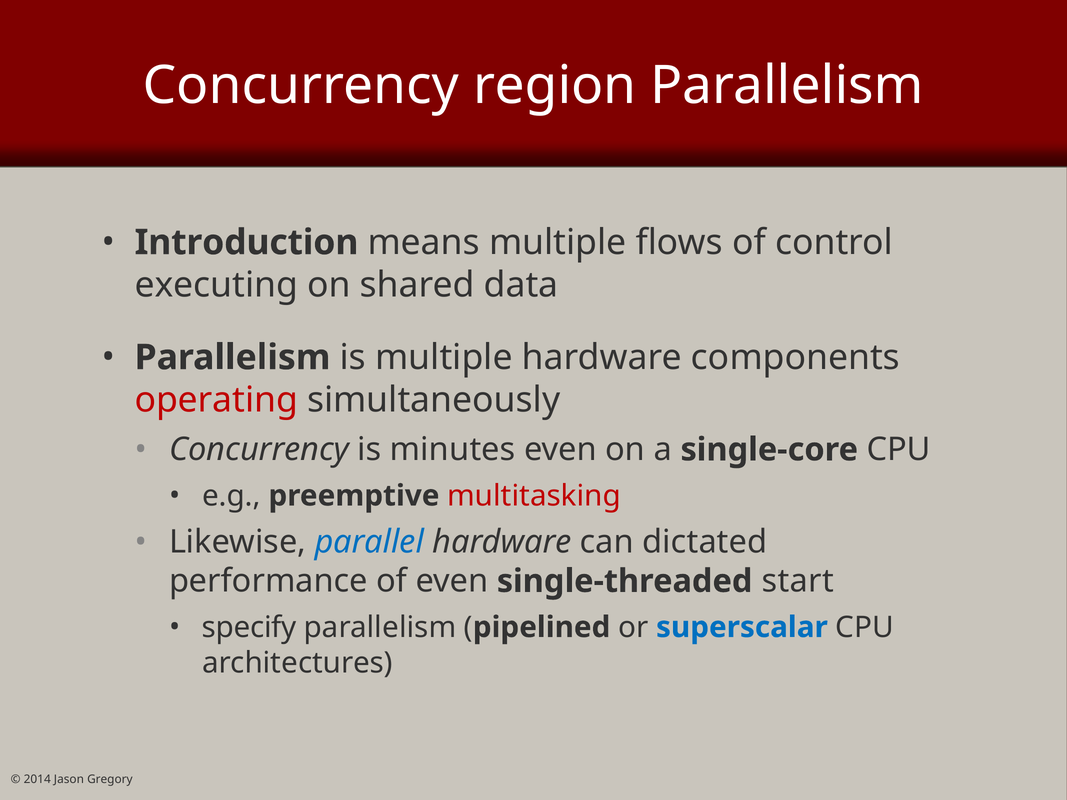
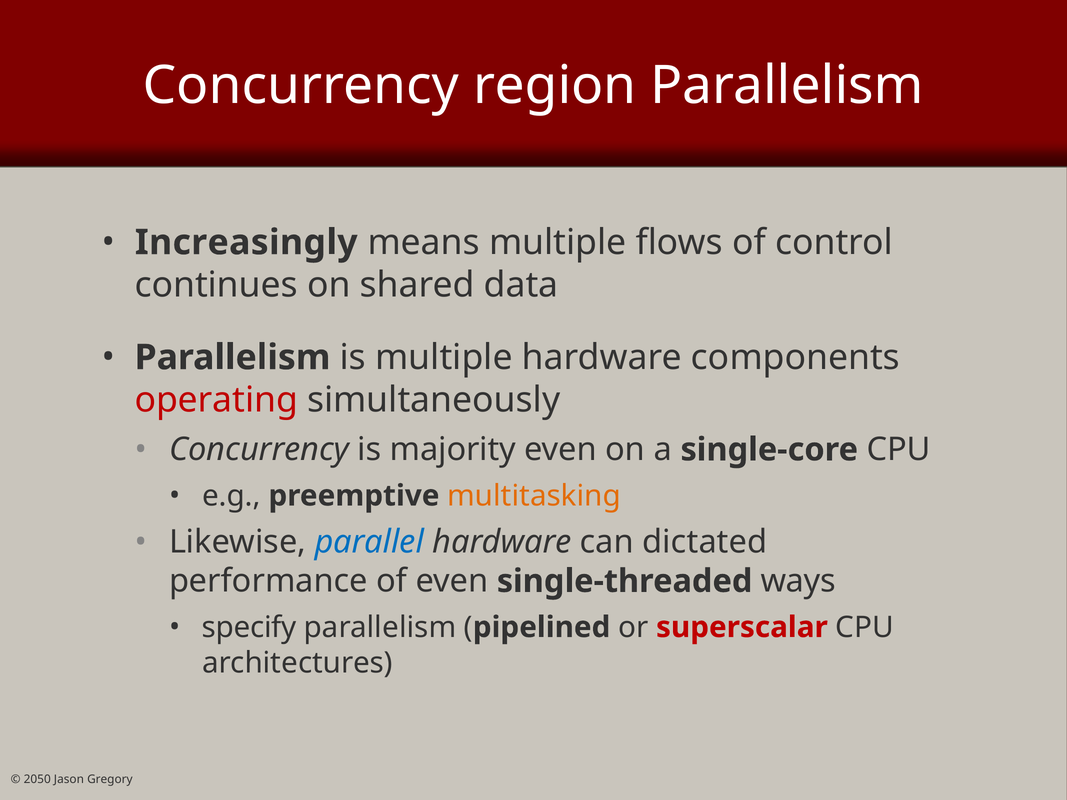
Introduction: Introduction -> Increasingly
executing: executing -> continues
minutes: minutes -> majority
multitasking colour: red -> orange
start: start -> ways
superscalar colour: blue -> red
2014: 2014 -> 2050
